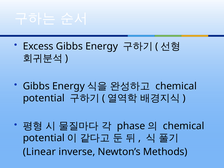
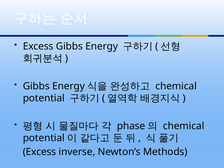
Linear at (39, 152): Linear -> Excess
